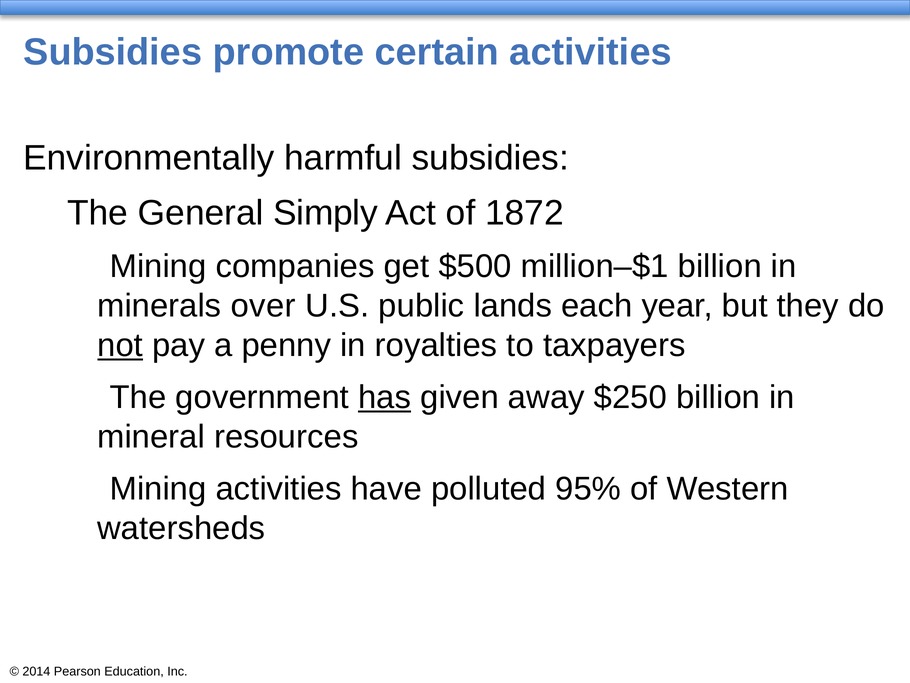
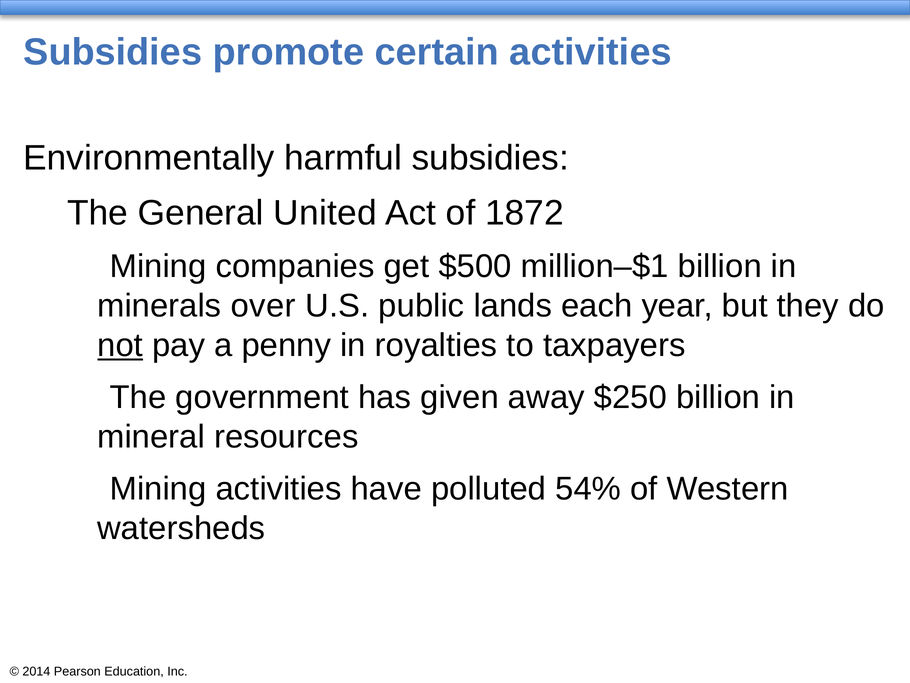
Simply: Simply -> United
has underline: present -> none
95%: 95% -> 54%
